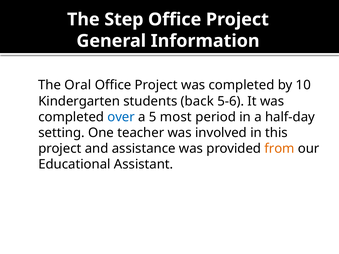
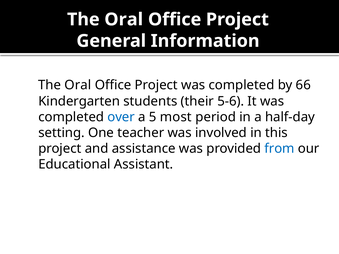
Step at (124, 19): Step -> Oral
10: 10 -> 66
back: back -> their
from colour: orange -> blue
